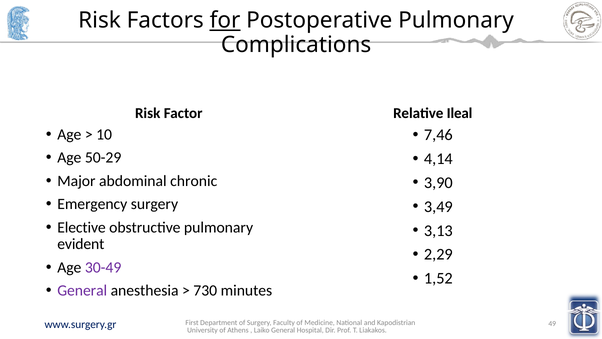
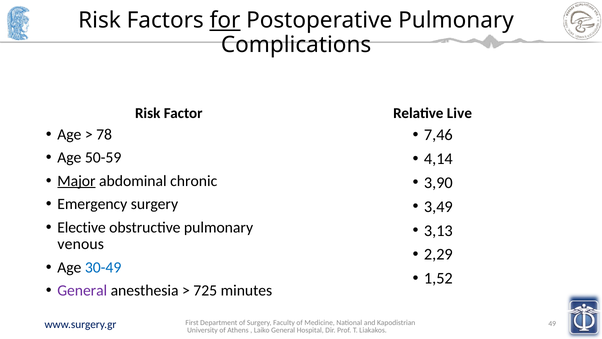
Ileal: Ileal -> Live
10: 10 -> 78
50-29: 50-29 -> 50-59
Major underline: none -> present
evident: evident -> venous
30-49 colour: purple -> blue
730: 730 -> 725
